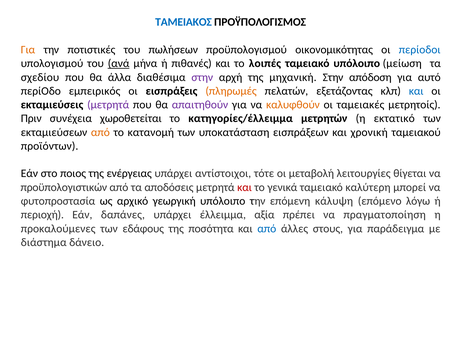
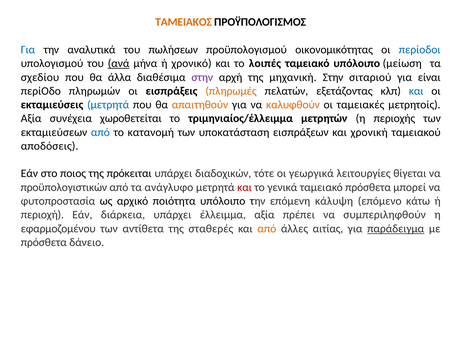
ΤΑΜΕΙΑΚΟΣ colour: blue -> orange
Για at (28, 50) colour: orange -> blue
ποτιστικές: ποτιστικές -> αναλυτικά
πιθανές: πιθανές -> χρονικό
απόδοση: απόδοση -> σιταριού
αυτό: αυτό -> είναι
εμπειρικός: εμπειρικός -> πληρωμών
μετρητά at (108, 105) colour: purple -> blue
απαιτηθούν colour: purple -> orange
Πριν at (31, 118): Πριν -> Αξία
κατηγορίες/έλλειμμα: κατηγορίες/έλλειμμα -> τριμηνιαίος/έλλειμμα
εκτατικό: εκτατικό -> περιοχής
από at (100, 132) colour: orange -> blue
προϊόντων: προϊόντων -> αποδόσεις
ενέργειας: ενέργειας -> πρόκειται
αντίστοιχοι: αντίστοιχοι -> διαδοχικών
μεταβολή: μεταβολή -> γεωργικά
αποδόσεις: αποδόσεις -> ανάγλυφο
ταμειακό καλύτερη: καλύτερη -> πρόσθετα
γεωργική: γεωργική -> ποιότητα
λόγω: λόγω -> κάτω
δαπάνες: δαπάνες -> διάρκεια
πραγματοποίηση: πραγματοποίηση -> συμπεριληφθούν
προκαλούμενες: προκαλούμενες -> εφαρμοζομένου
εδάφους: εδάφους -> αντίθετα
ποσότητα: ποσότητα -> σταθερές
από at (267, 228) colour: blue -> orange
στους: στους -> αιτίας
παράδειγμα underline: none -> present
διάστημα at (44, 242): διάστημα -> πρόσθετα
